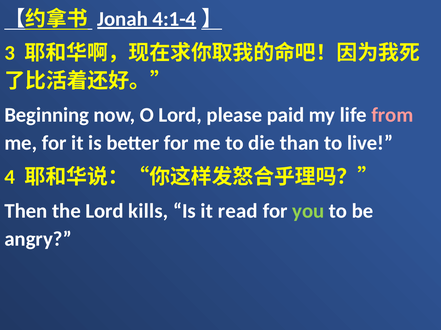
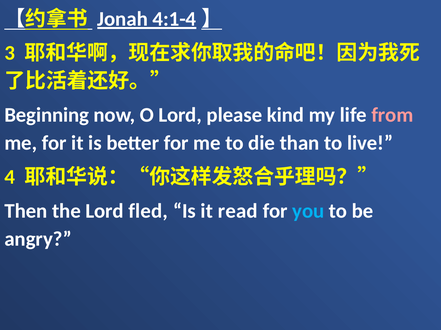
paid: paid -> kind
kills: kills -> fled
you colour: light green -> light blue
